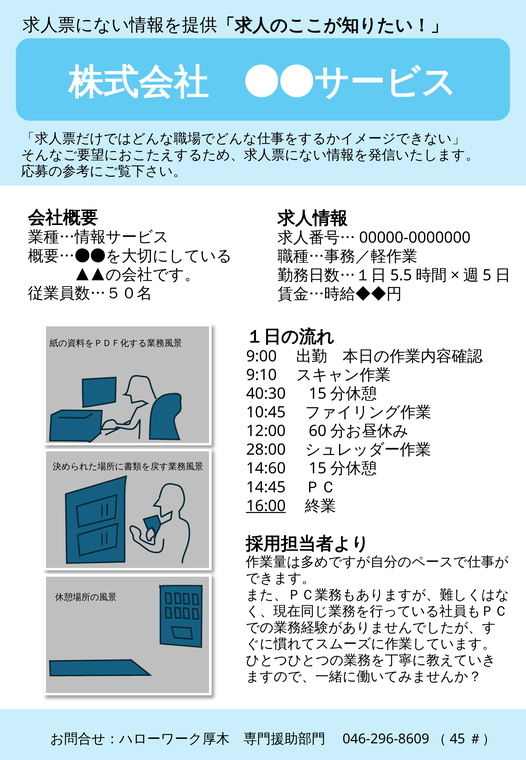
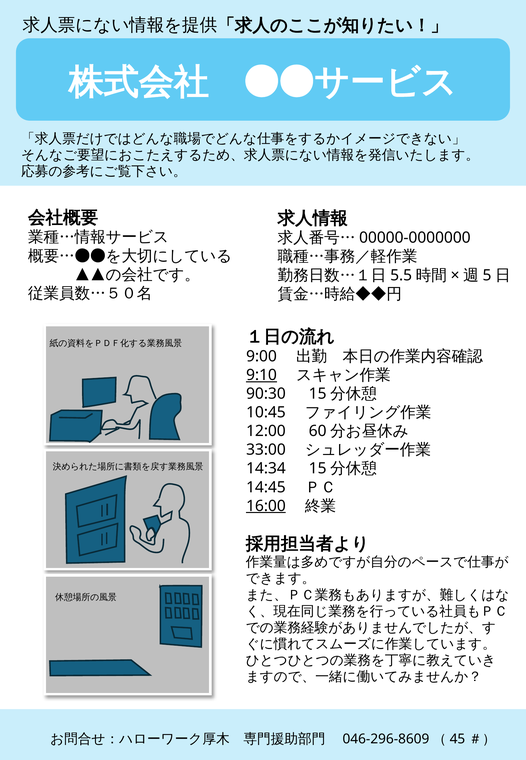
9:10 underline: none -> present
40:30: 40:30 -> 90:30
28:00: 28:00 -> 33:00
14:60: 14:60 -> 14:34
